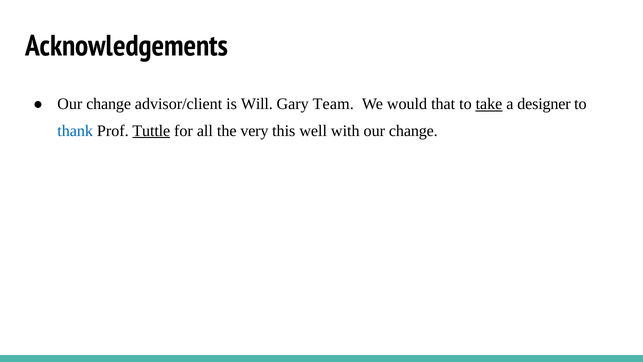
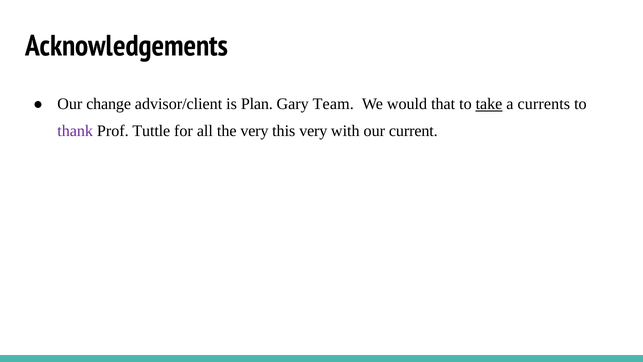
Will: Will -> Plan
designer: designer -> currents
thank colour: blue -> purple
Tuttle underline: present -> none
this well: well -> very
with our change: change -> current
